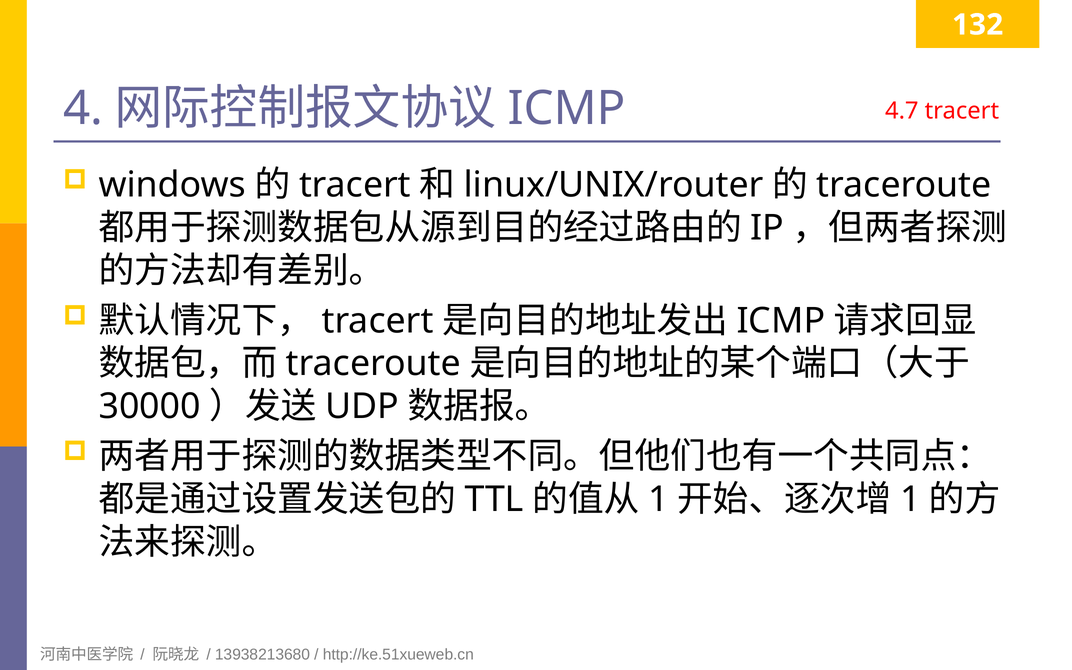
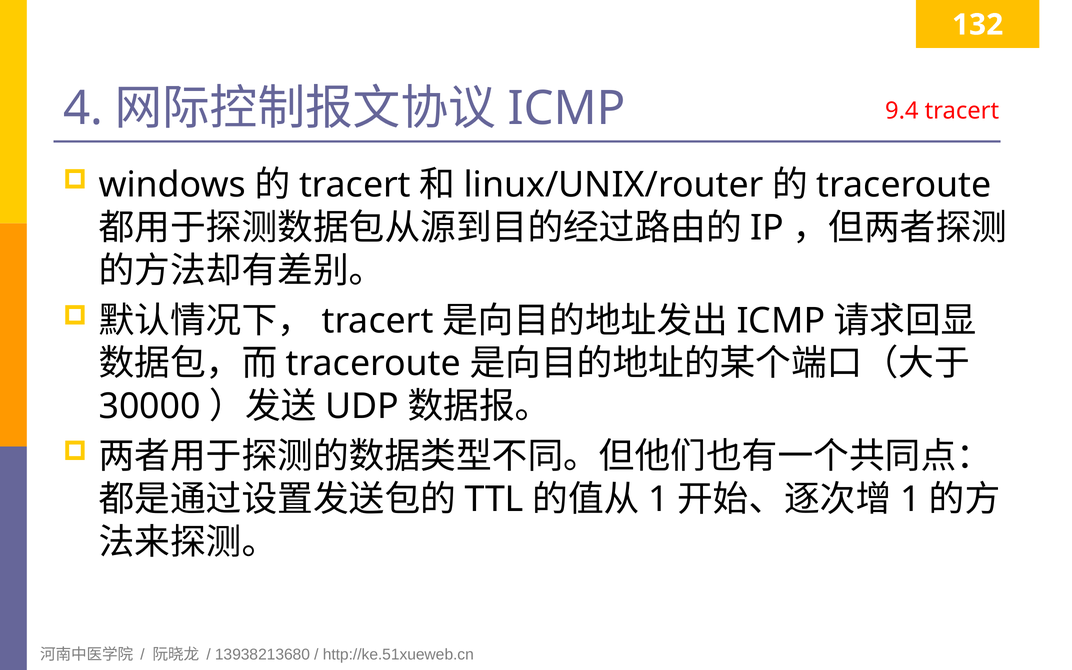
4.7: 4.7 -> 9.4
